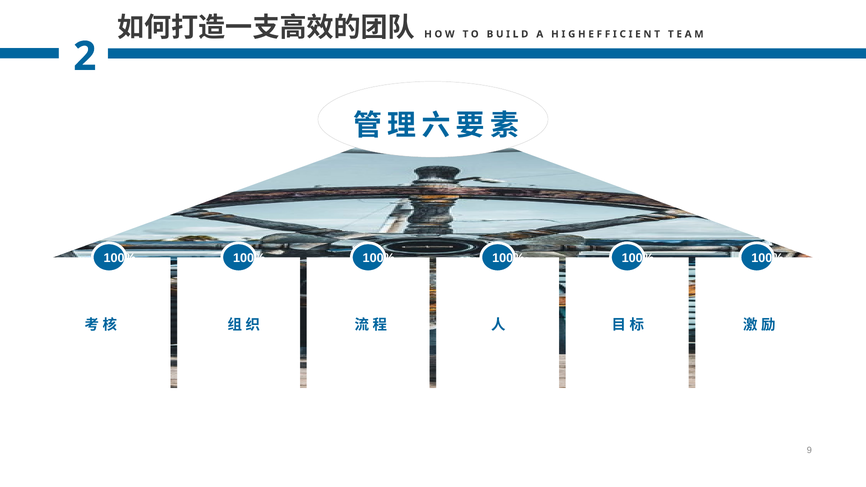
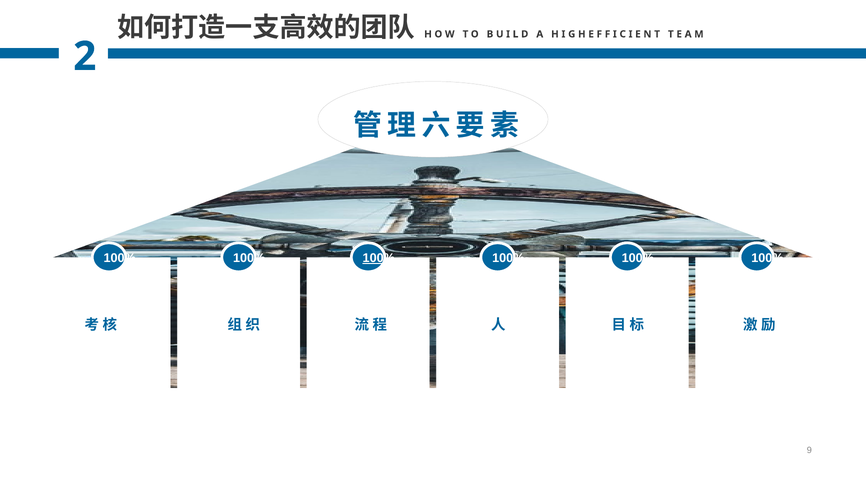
100% at (379, 258) underline: none -> present
